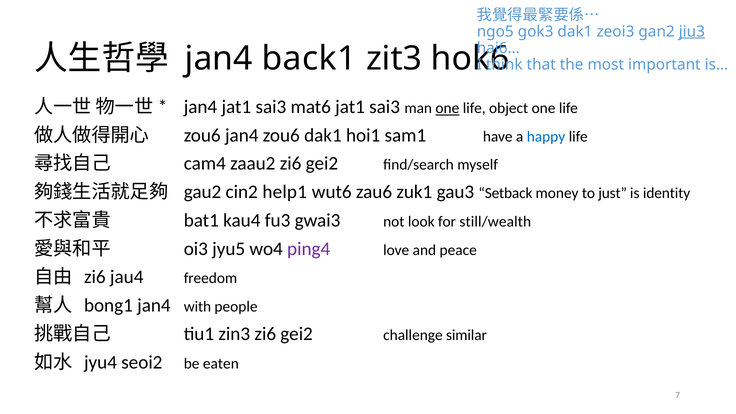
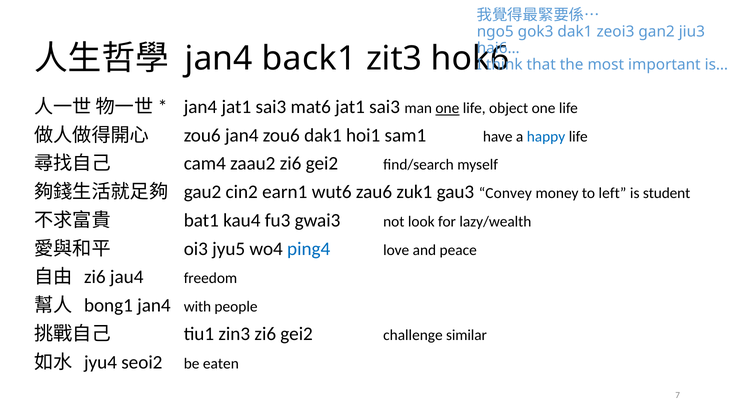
jiu3 underline: present -> none
help1: help1 -> earn1
Setback: Setback -> Convey
just: just -> left
identity: identity -> student
still/wealth: still/wealth -> lazy/wealth
ping4 colour: purple -> blue
